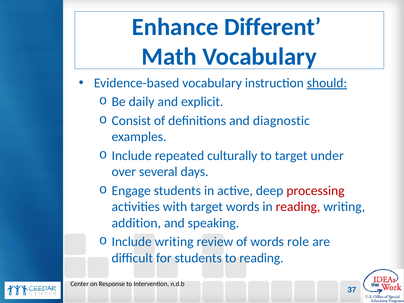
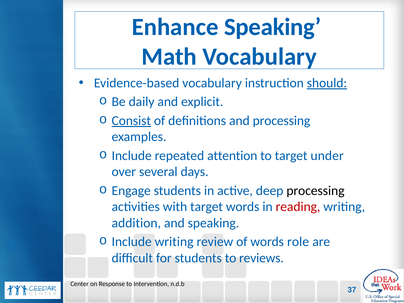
Enhance Different: Different -> Speaking
Consist underline: none -> present
and diagnostic: diagnostic -> processing
culturally: culturally -> attention
processing at (315, 191) colour: red -> black
to reading: reading -> reviews
